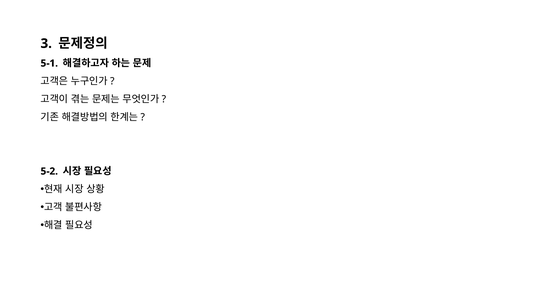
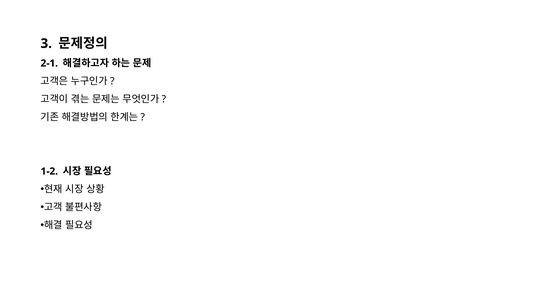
5-1: 5-1 -> 2-1
5-2: 5-2 -> 1-2
